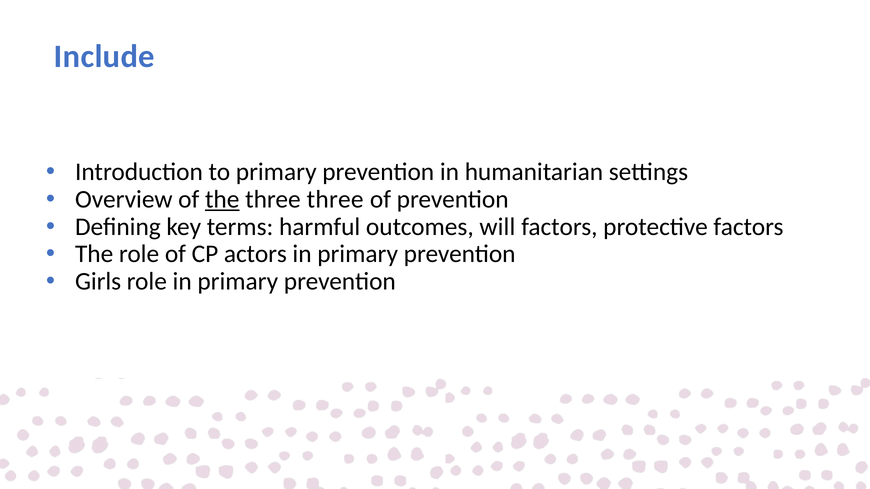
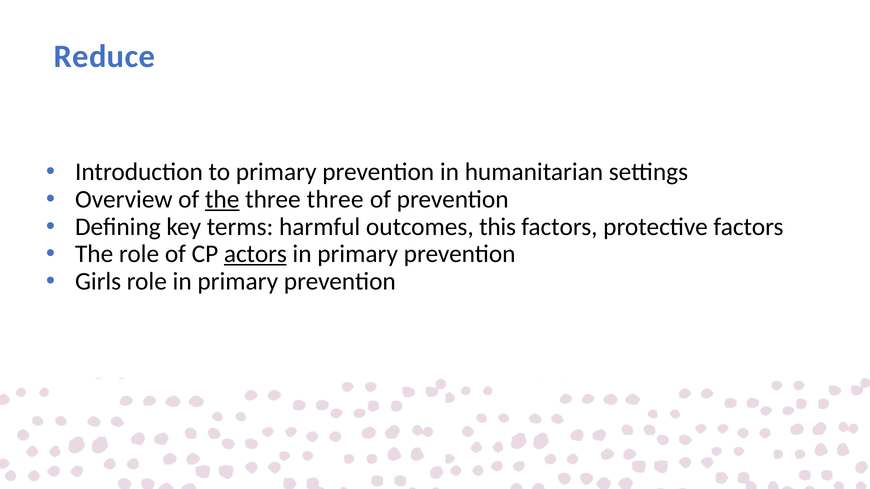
Include: Include -> Reduce
will: will -> this
actors underline: none -> present
